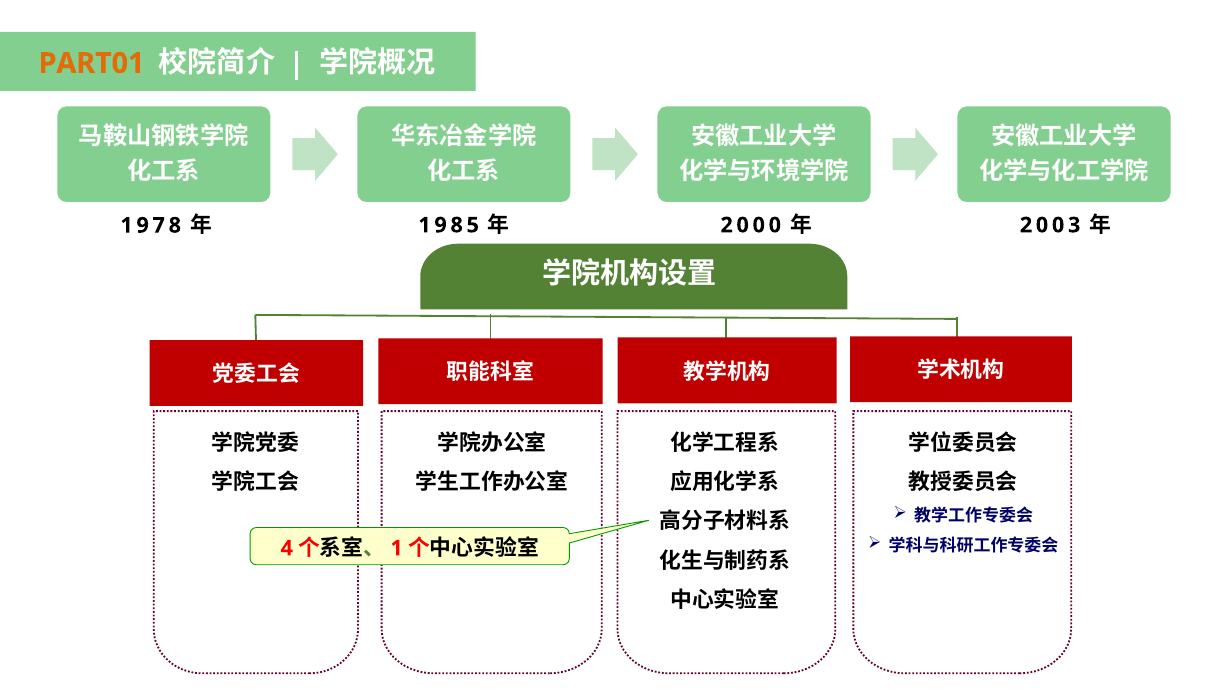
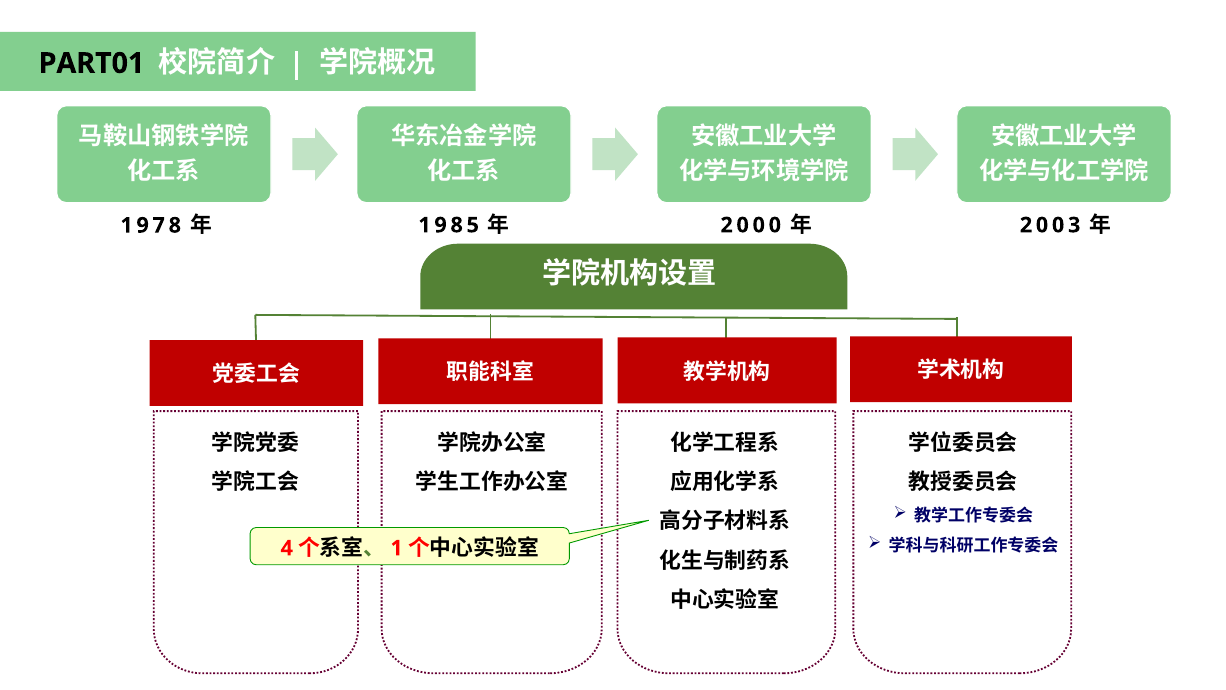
PART01 colour: orange -> black
